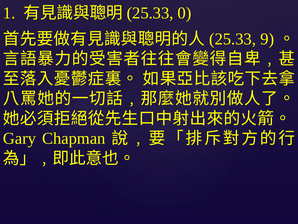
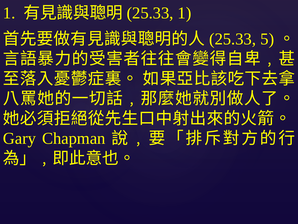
0 at (184, 13): 0 -> 1
9: 9 -> 5
